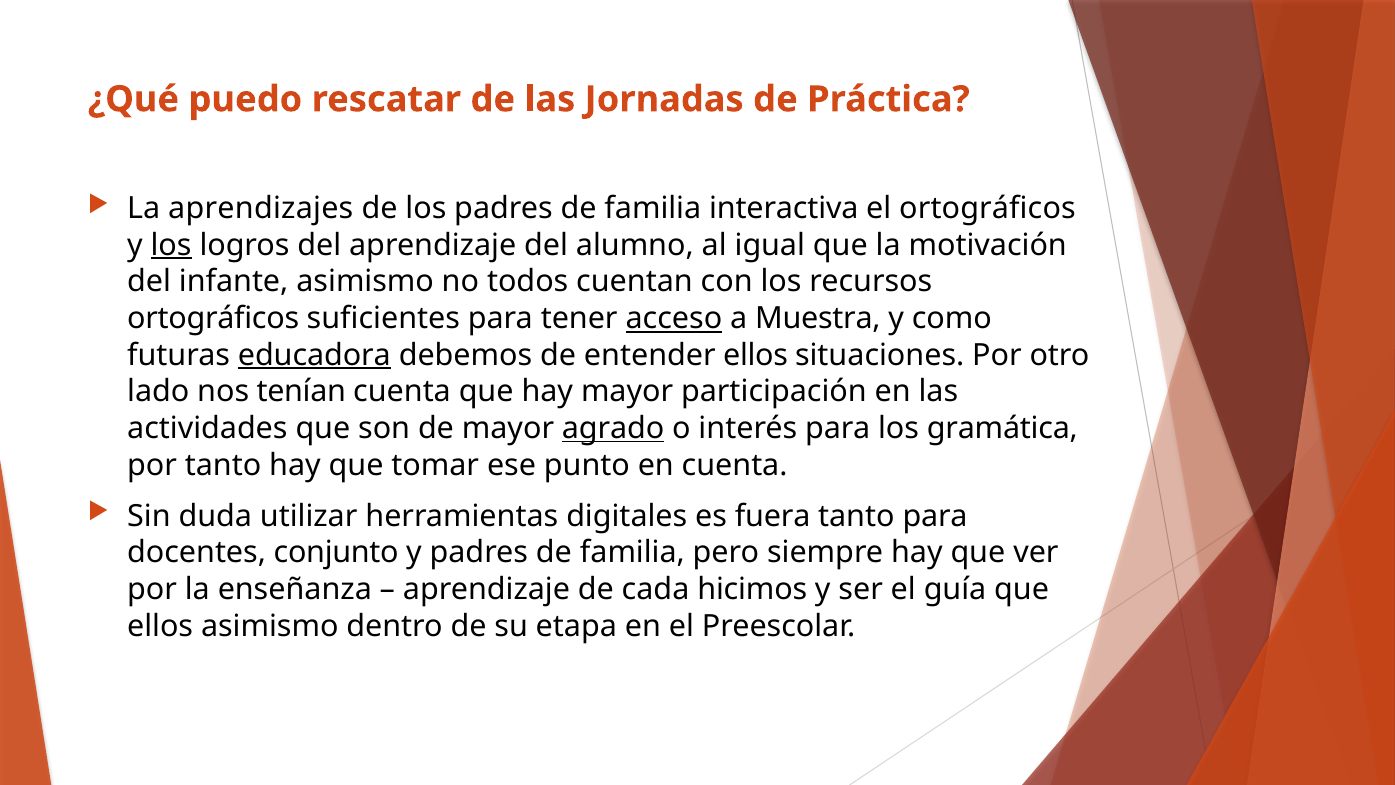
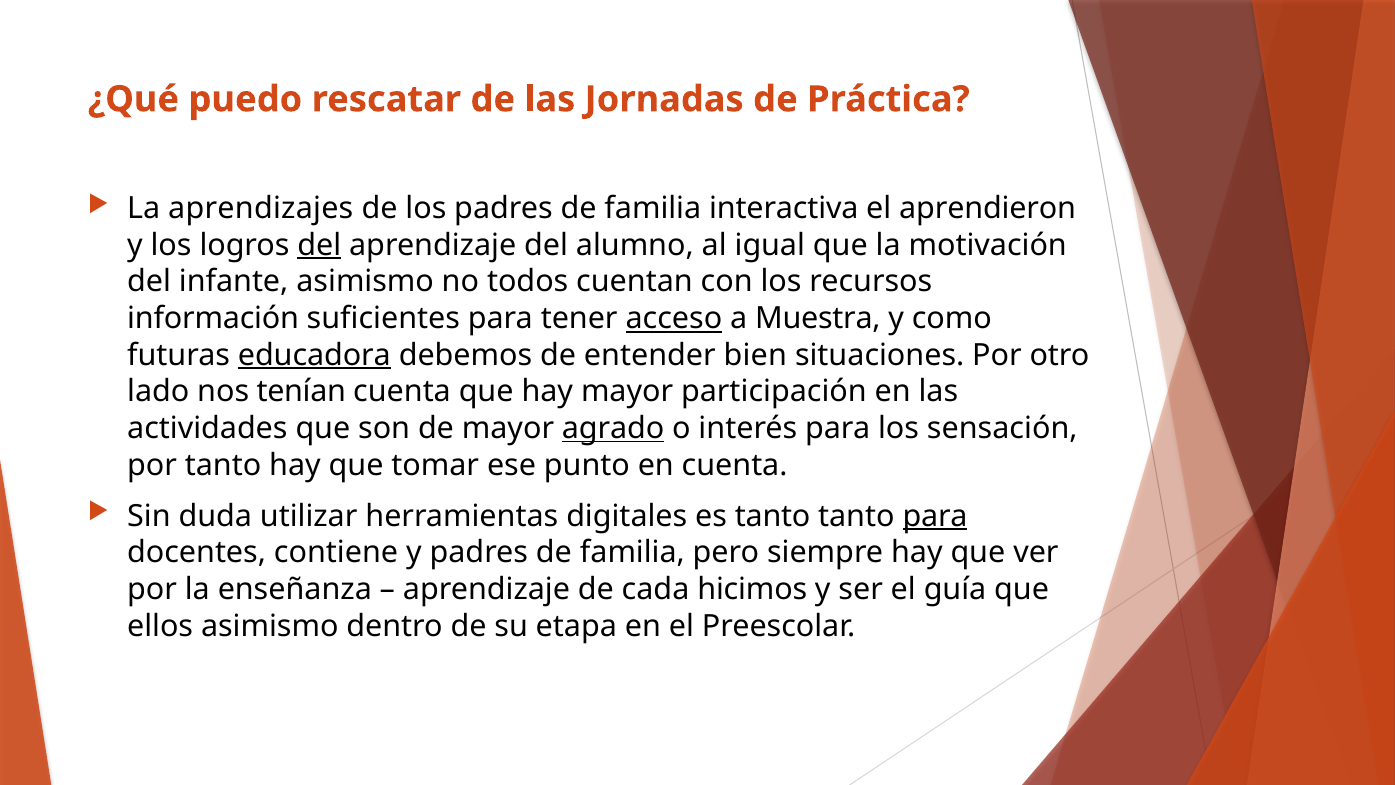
el ortográficos: ortográficos -> aprendieron
los at (171, 245) underline: present -> none
del at (319, 245) underline: none -> present
ortográficos at (213, 318): ortográficos -> información
entender ellos: ellos -> bien
gramática: gramática -> sensación
es fuera: fuera -> tanto
para at (935, 516) underline: none -> present
conjunto: conjunto -> contiene
